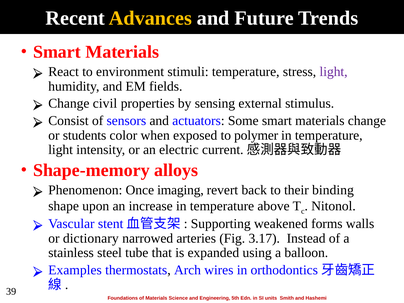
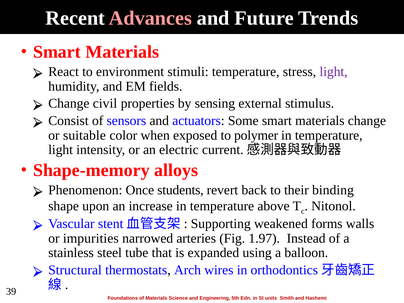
Advances colour: yellow -> pink
students: students -> suitable
imaging: imaging -> students
dictionary: dictionary -> impurities
3.17: 3.17 -> 1.97
Examples: Examples -> Structural
